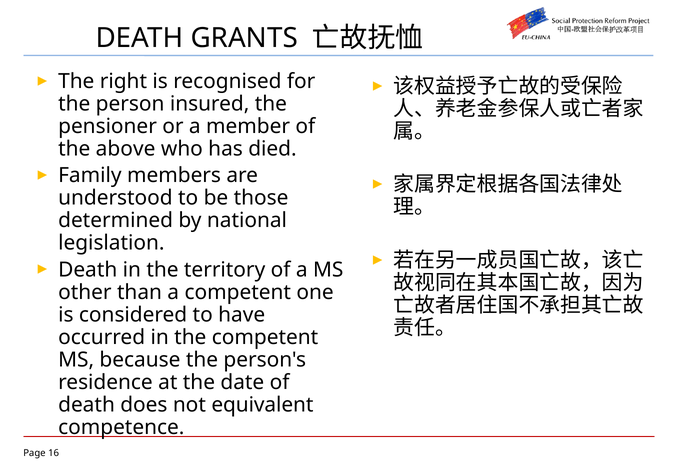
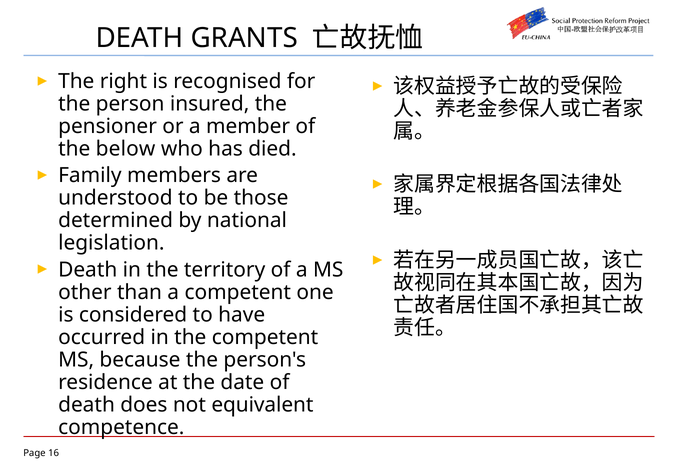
above: above -> below
